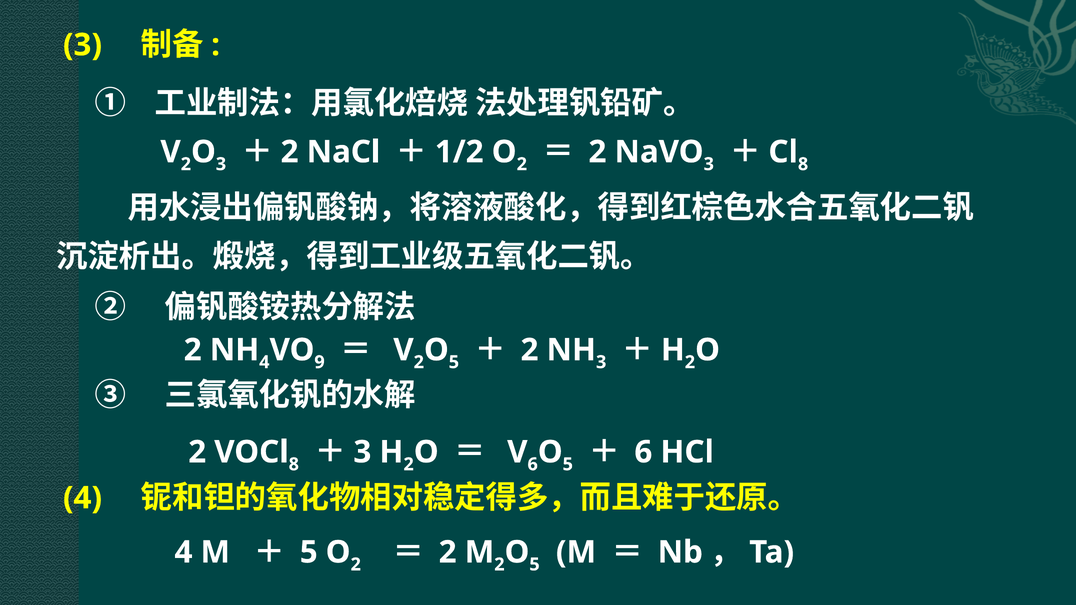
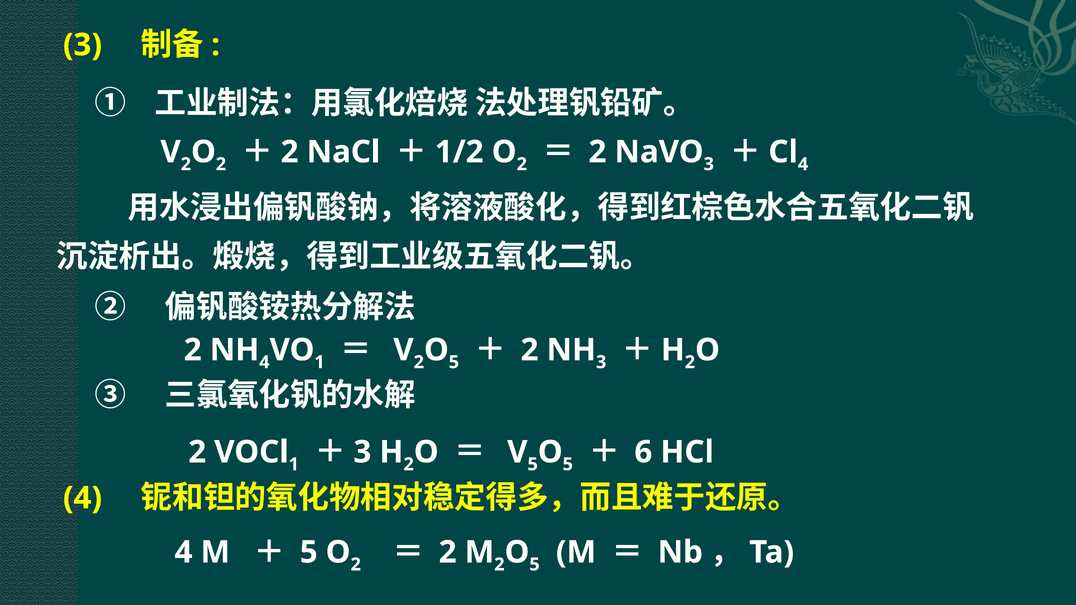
3 at (221, 164): 3 -> 2
8 at (803, 164): 8 -> 4
9 at (320, 362): 9 -> 1
8 at (294, 464): 8 -> 1
6 at (533, 464): 6 -> 5
